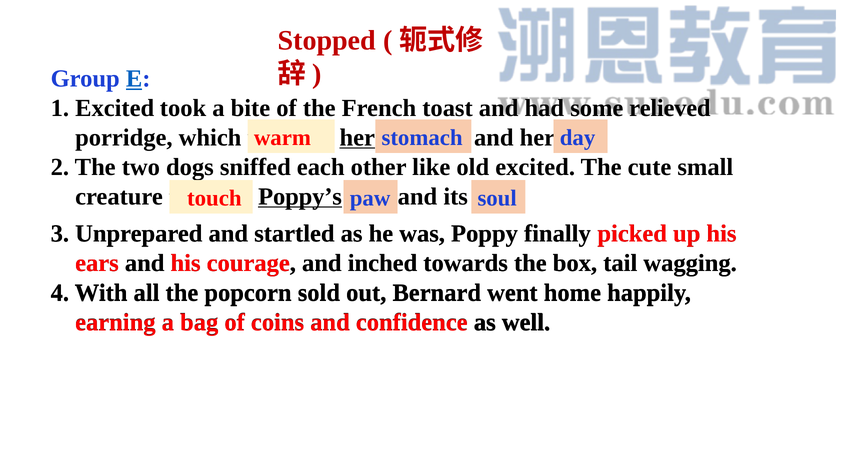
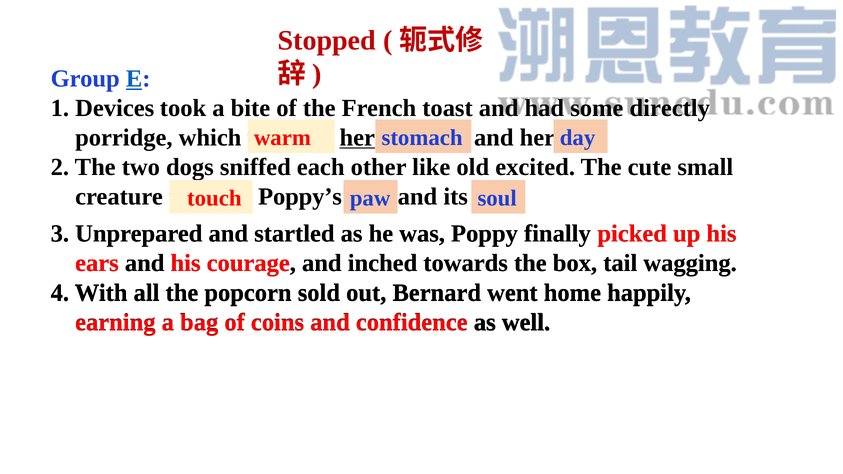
1 Excited: Excited -> Devices
relieved: relieved -> directly
Poppy’s underline: present -> none
